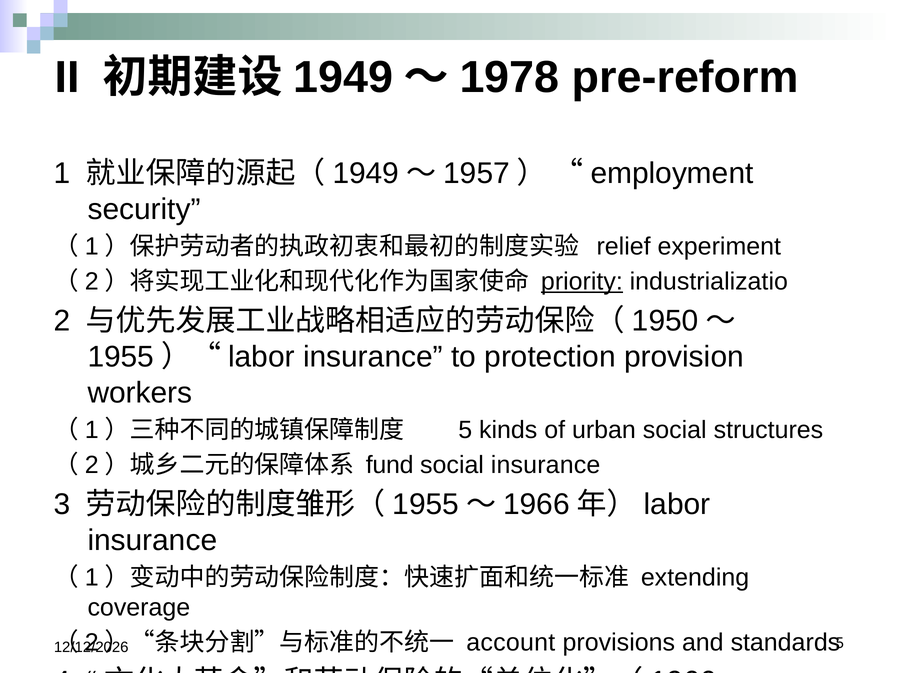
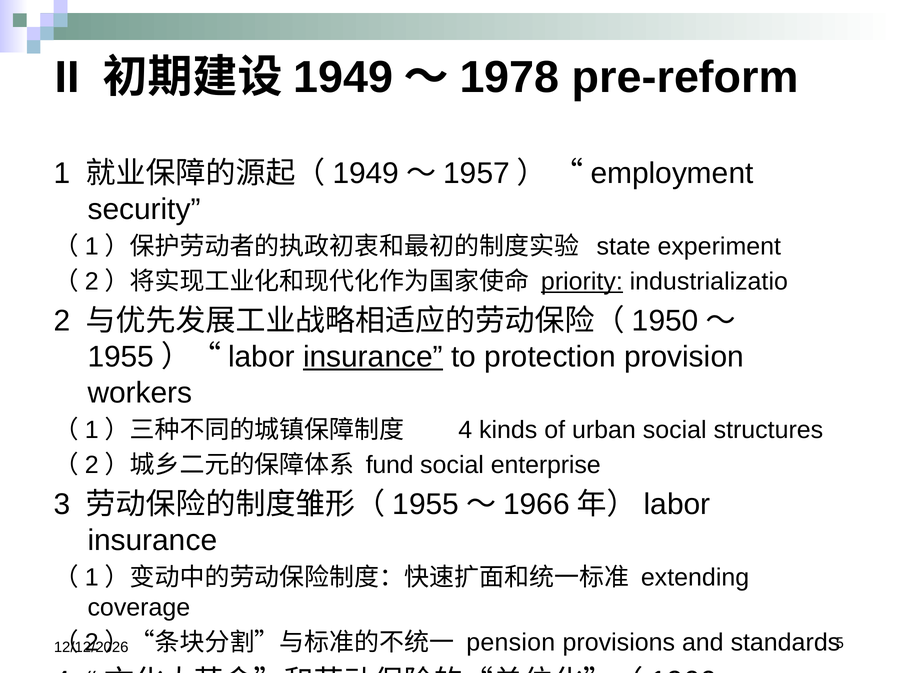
relief: relief -> state
insurance at (373, 357) underline: none -> present
5 at (465, 431): 5 -> 4
social insurance: insurance -> enterprise
account: account -> pension
